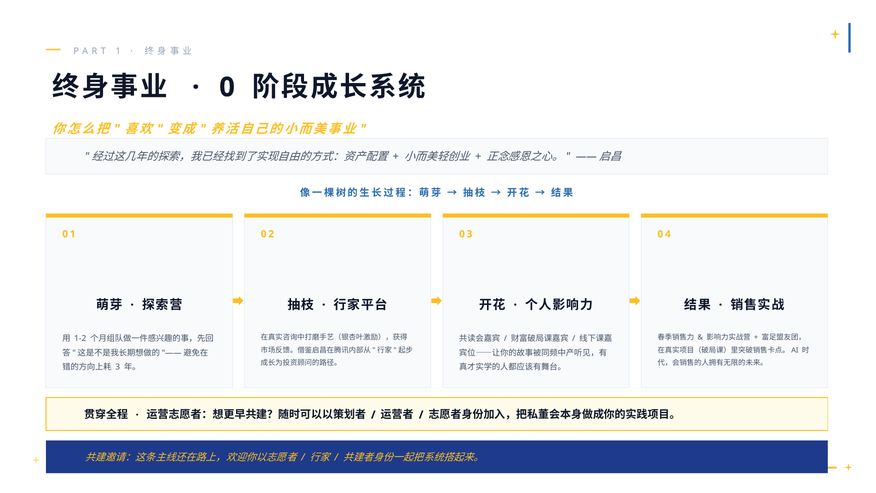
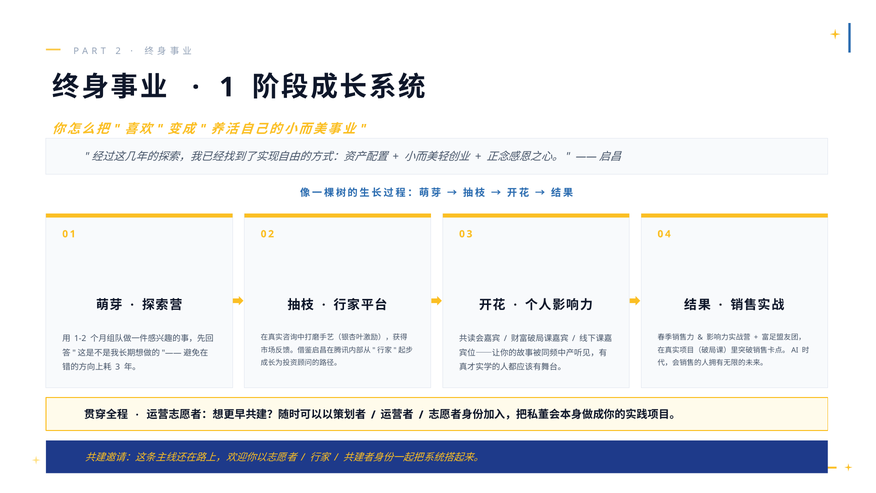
1: 1 -> 2
0: 0 -> 1
